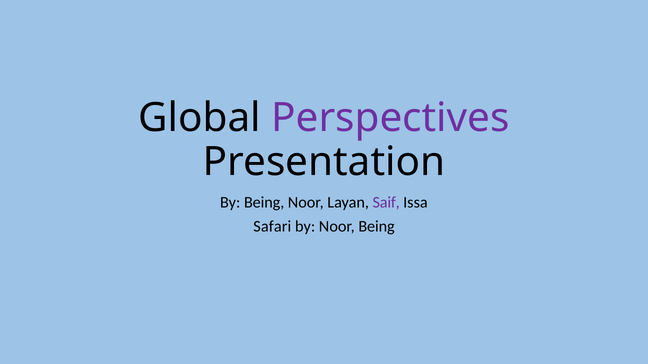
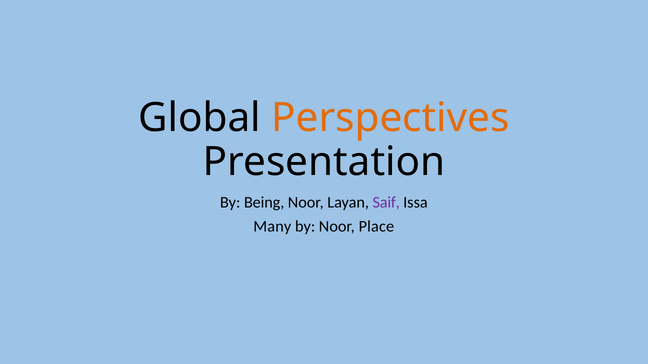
Perspectives colour: purple -> orange
Safari: Safari -> Many
Noor Being: Being -> Place
